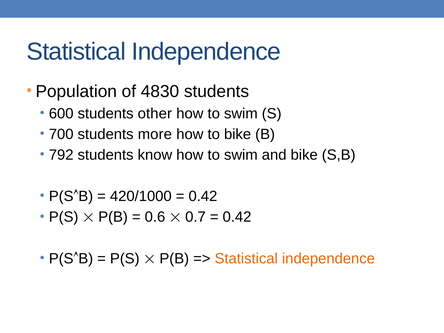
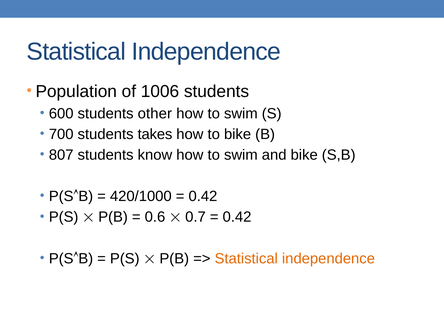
4830: 4830 -> 1006
more: more -> takes
792: 792 -> 807
